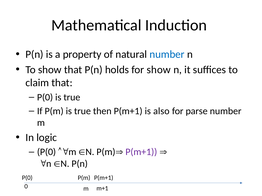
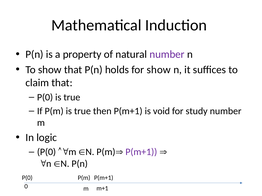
number at (167, 54) colour: blue -> purple
also: also -> void
parse: parse -> study
